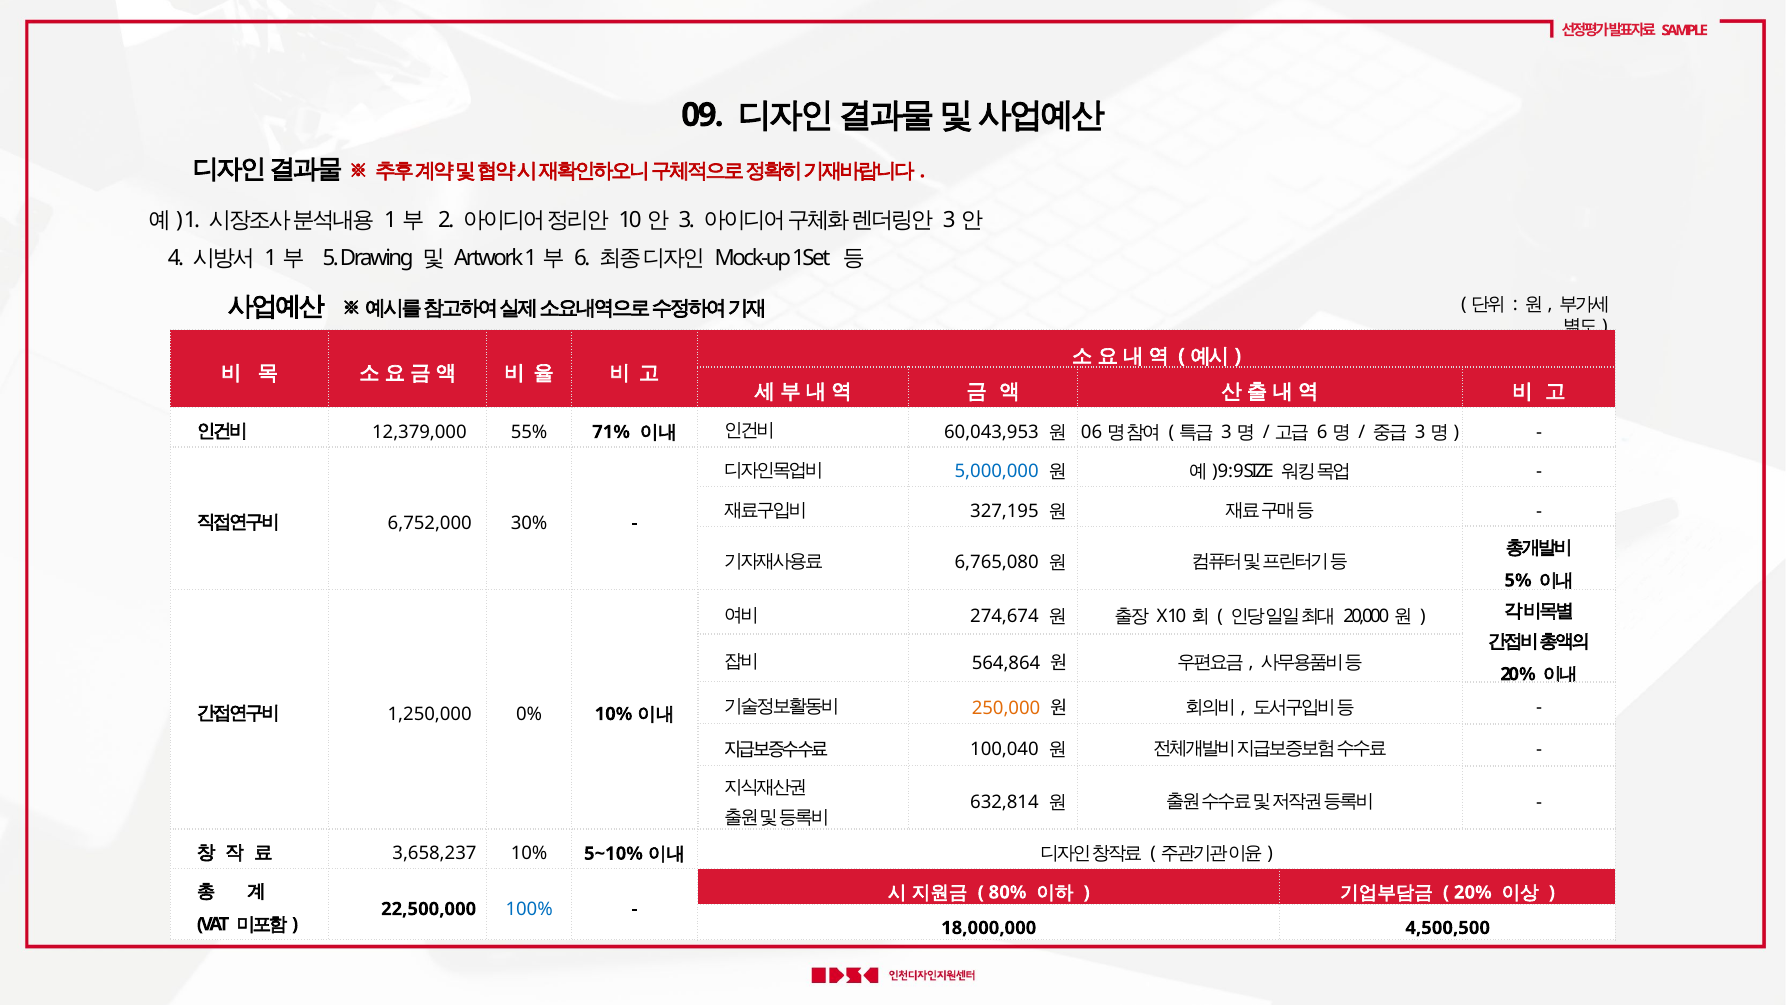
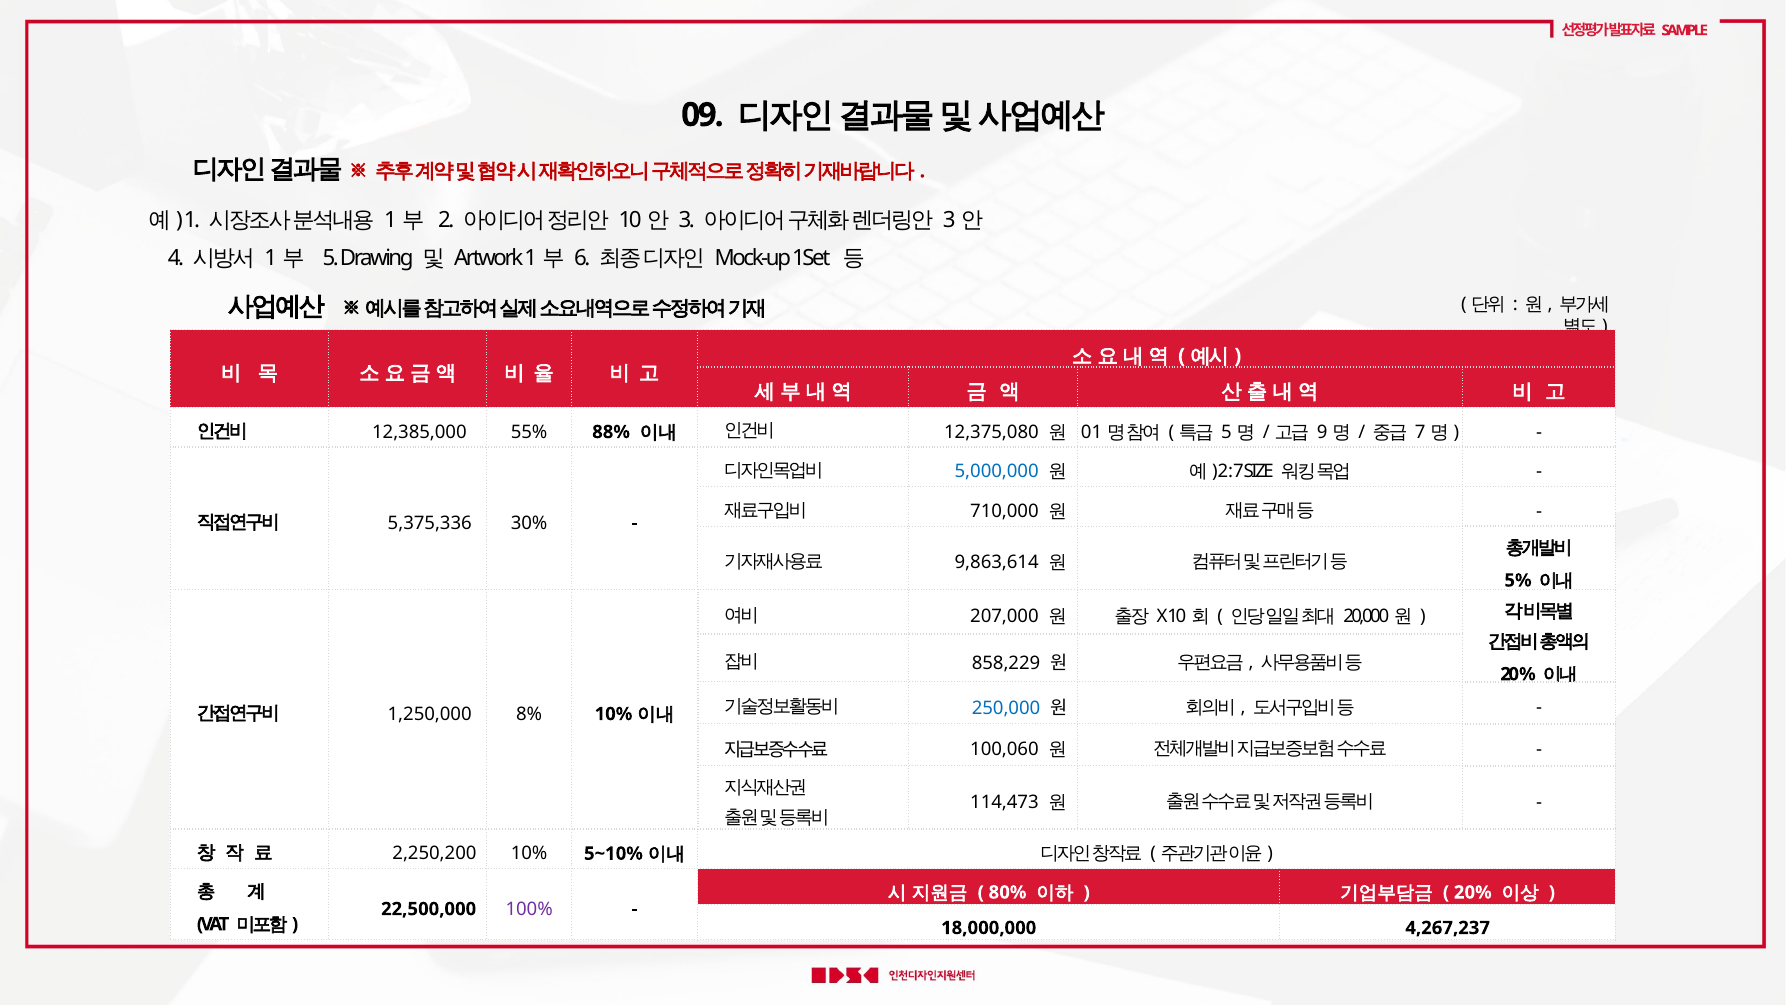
12,379,000: 12,379,000 -> 12,385,000
71%: 71% -> 88%
60,043,953: 60,043,953 -> 12,375,080
0 6: 6 -> 1
3 at (1227, 432): 3 -> 5
6 at (1322, 432): 6 -> 9
3 at (1420, 432): 3 -> 7
9 at (1223, 471): 9 -> 2
9 at (1239, 471): 9 -> 7
327,195: 327,195 -> 710,000
6,752,000: 6,752,000 -> 5,375,336
6,765,080: 6,765,080 -> 9,863,614
274,674: 274,674 -> 207,000
564,864: 564,864 -> 858,229
250,000 colour: orange -> blue
0%: 0% -> 8%
100,040: 100,040 -> 100,060
632,814: 632,814 -> 114,473
3,658,237: 3,658,237 -> 2,250,200
100% colour: blue -> purple
4,500,500: 4,500,500 -> 4,267,237
